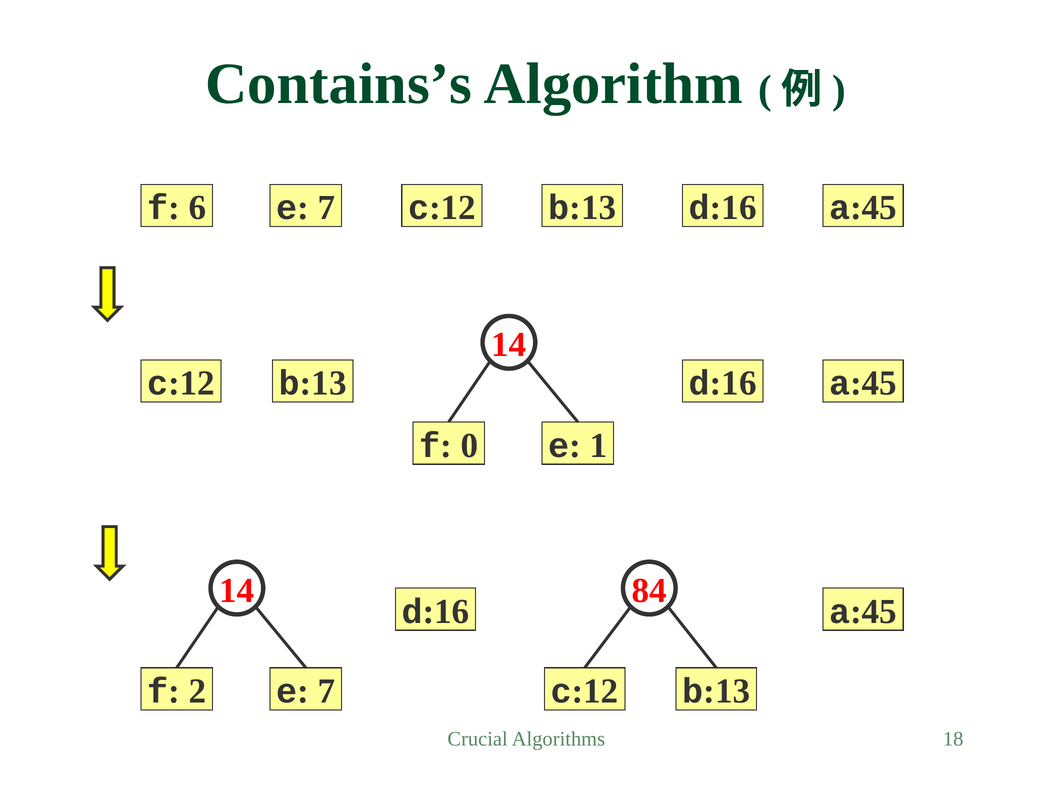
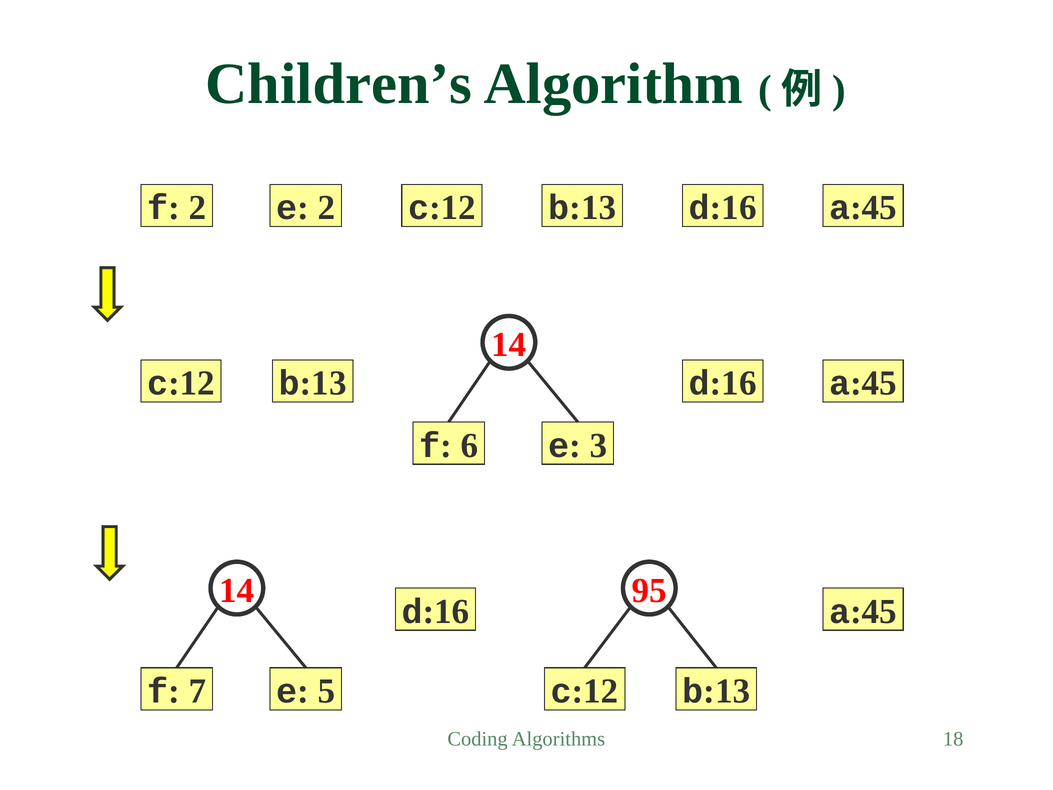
Contains’s: Contains’s -> Children’s
6 at (197, 208): 6 -> 2
7 at (327, 208): 7 -> 2
0: 0 -> 6
1: 1 -> 3
84: 84 -> 95
2: 2 -> 7
7 at (327, 691): 7 -> 5
Crucial: Crucial -> Coding
